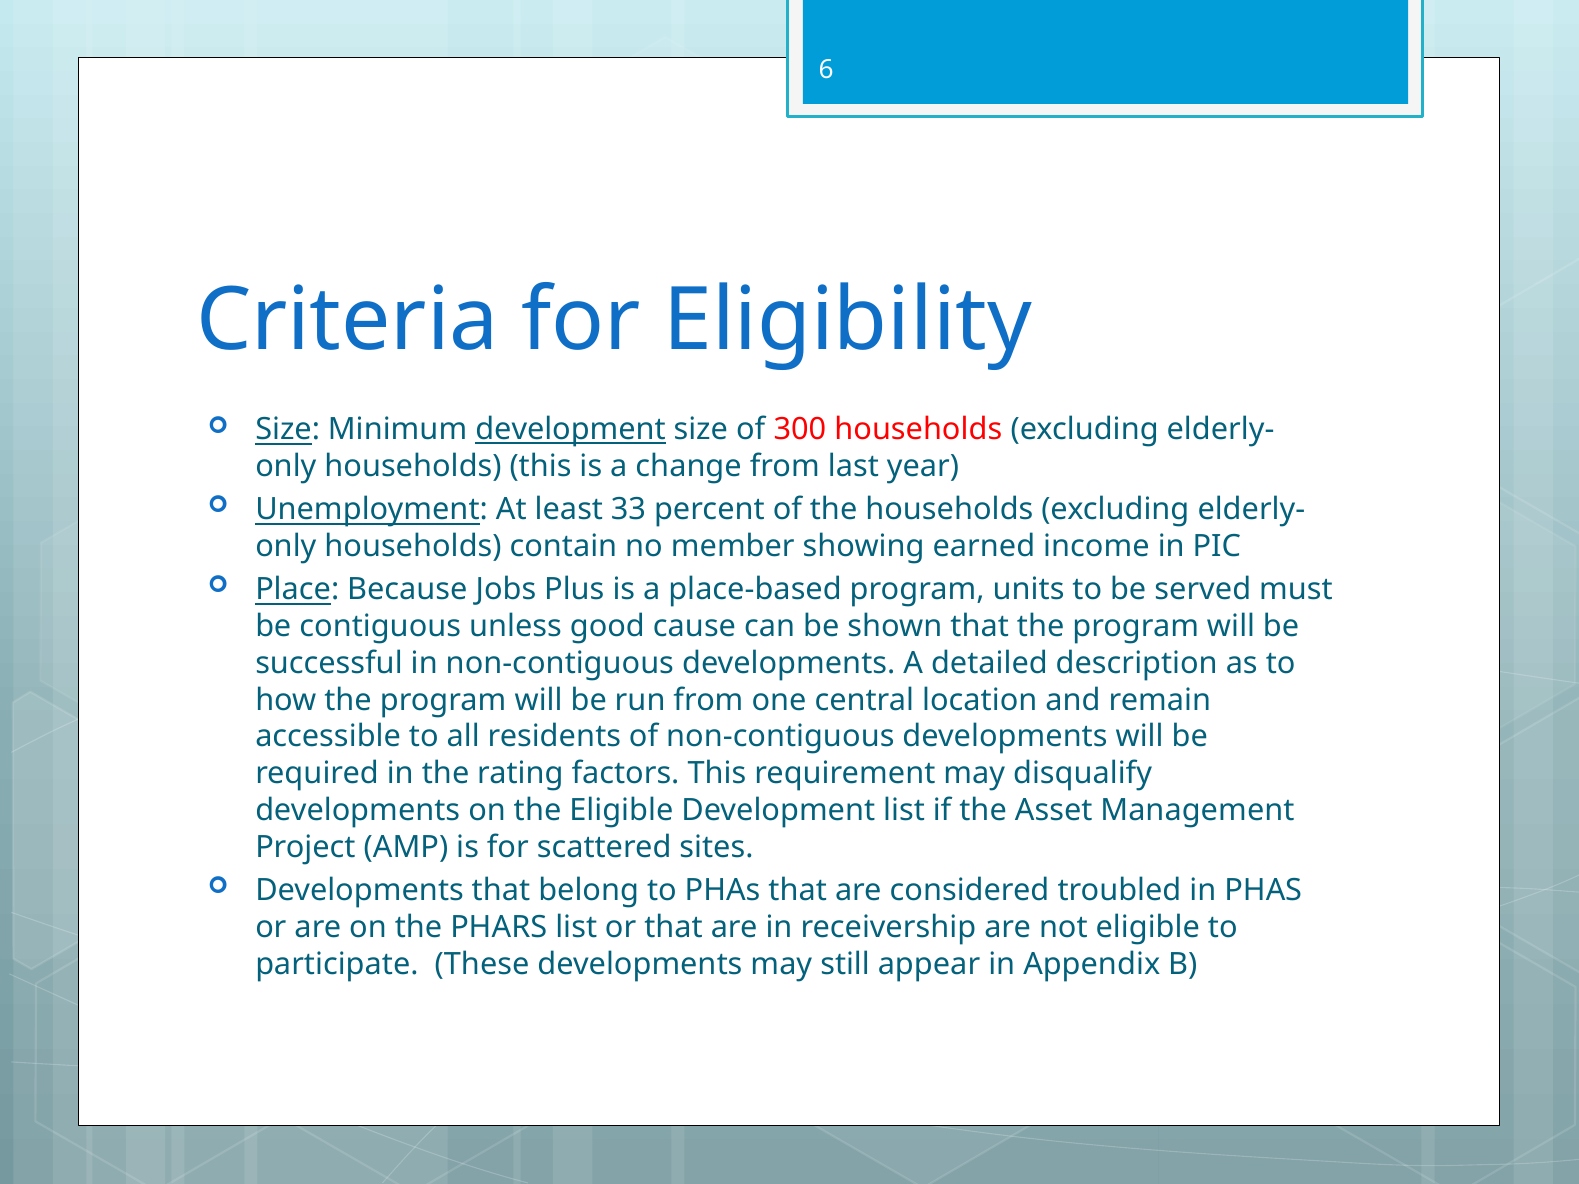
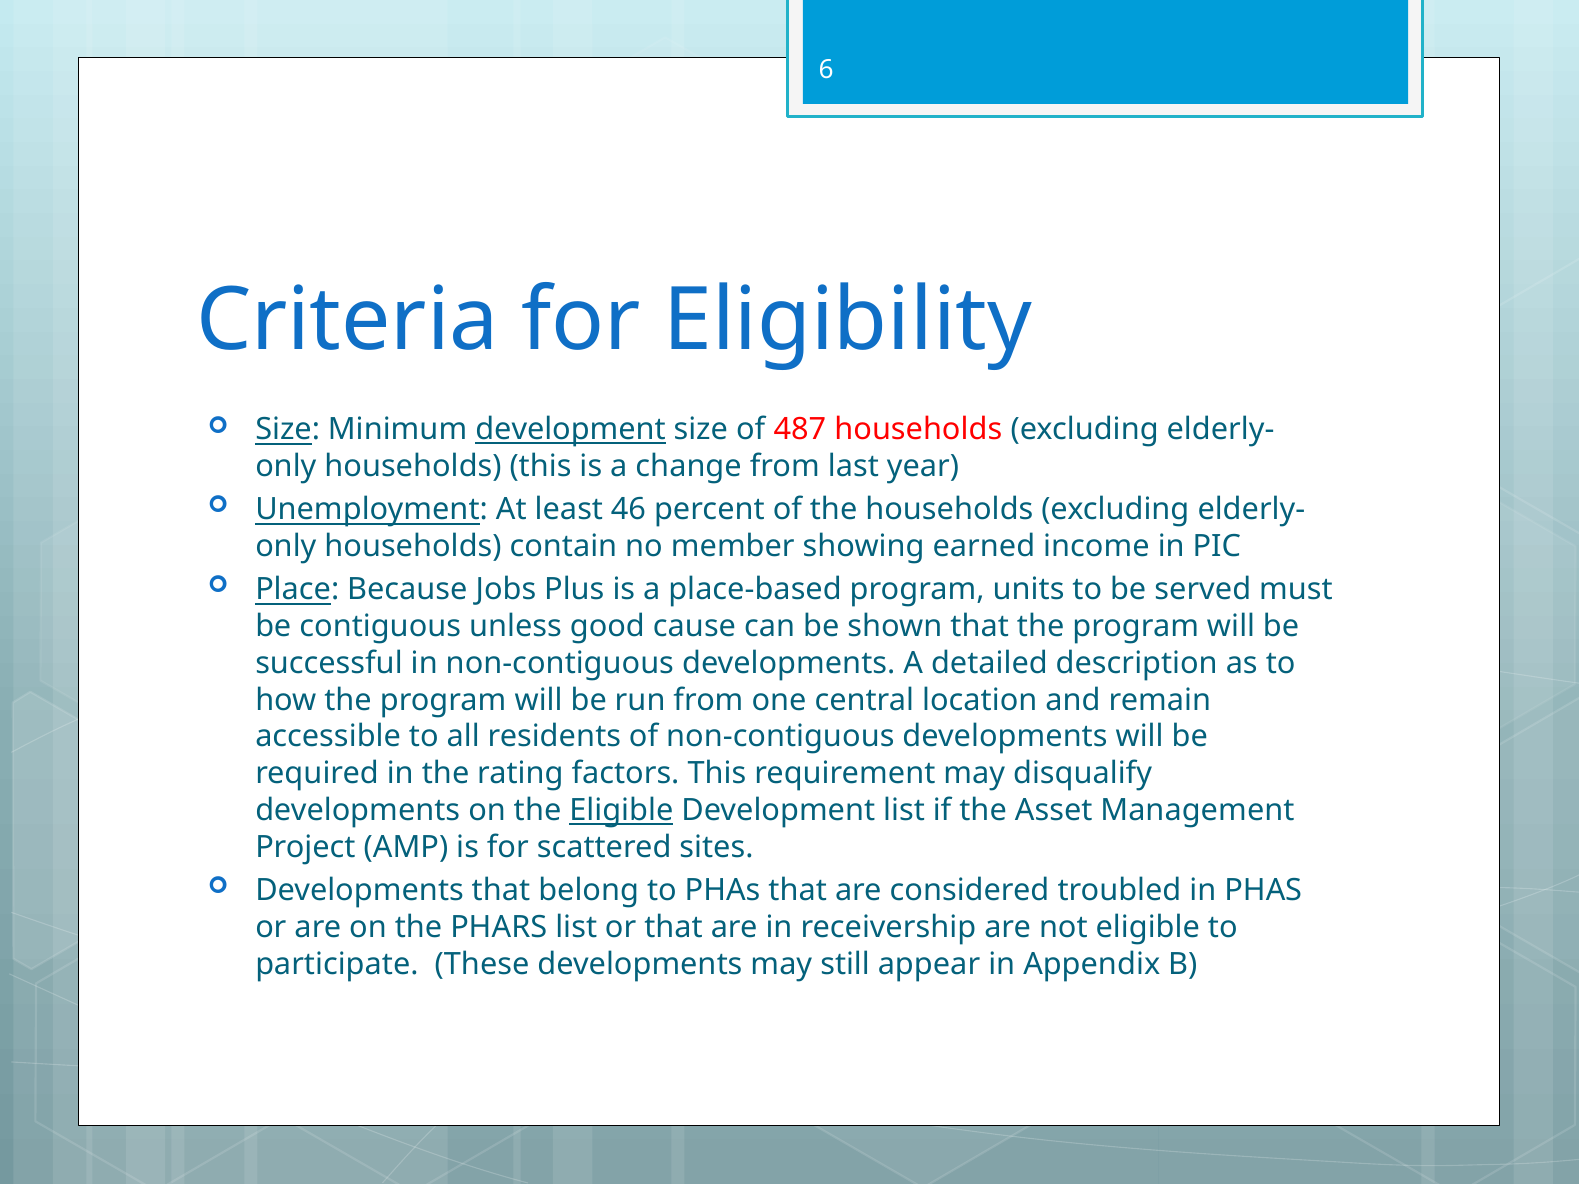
300: 300 -> 487
33: 33 -> 46
Eligible at (621, 811) underline: none -> present
